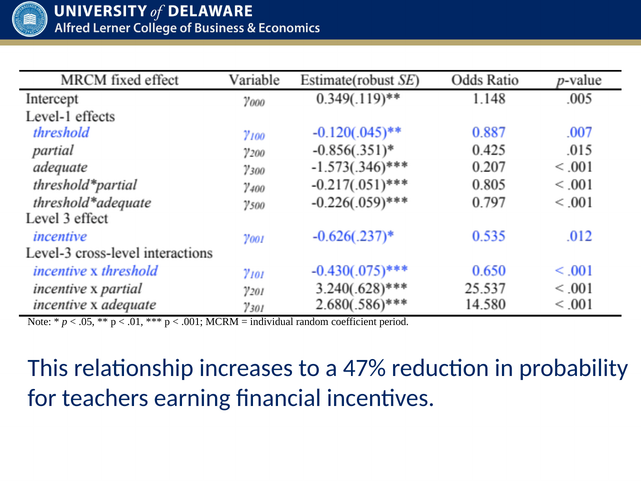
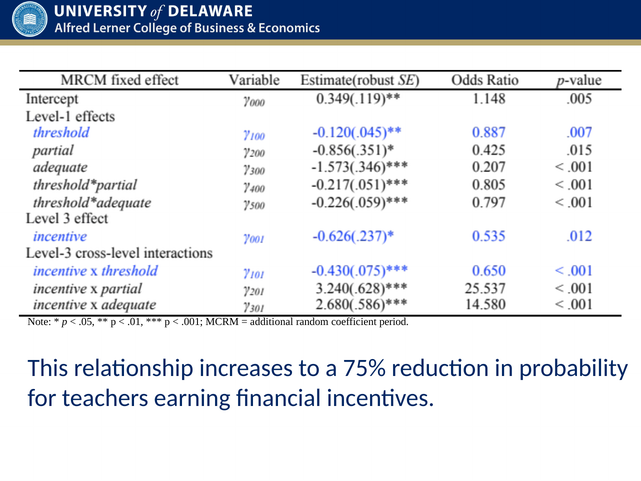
individual: individual -> additional
47%: 47% -> 75%
